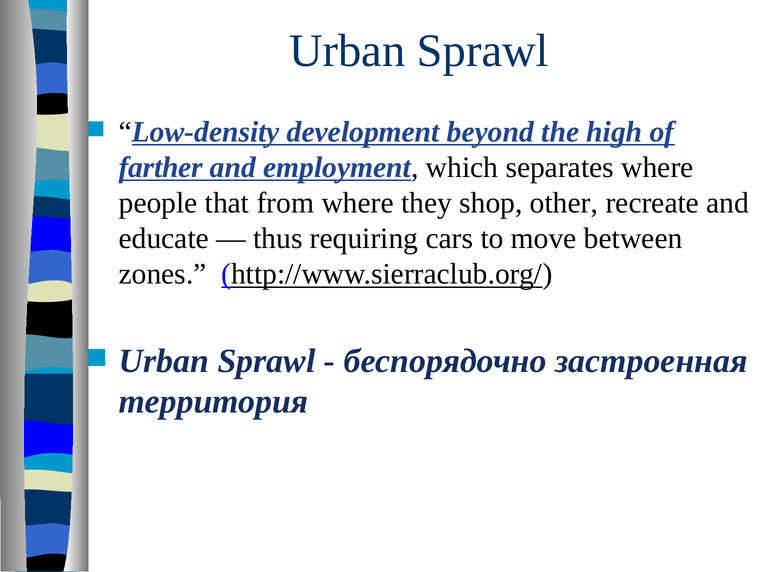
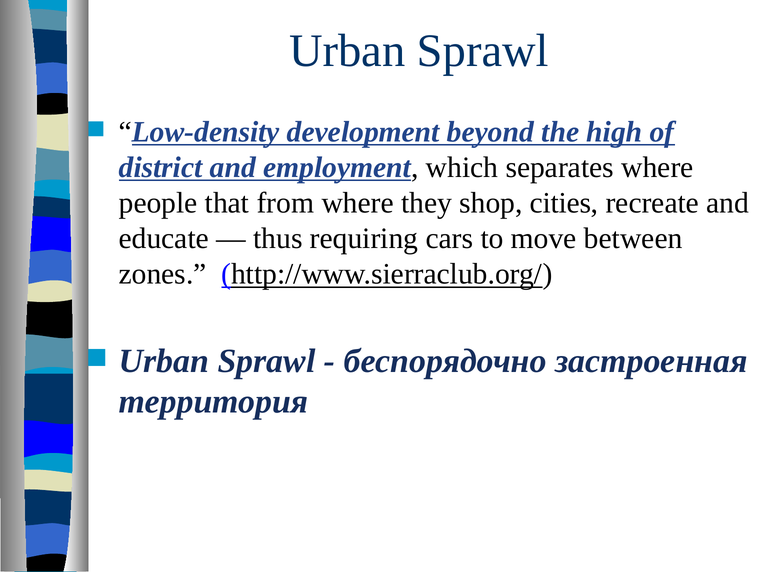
farther: farther -> district
other: other -> cities
